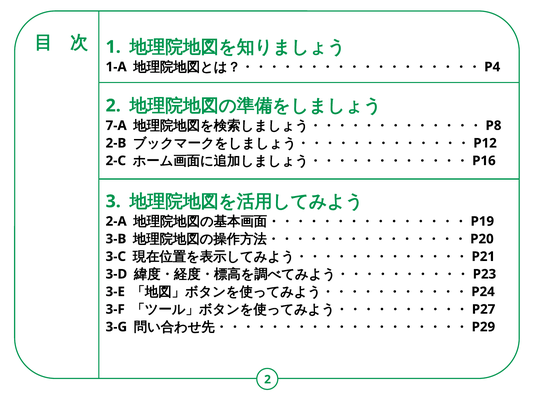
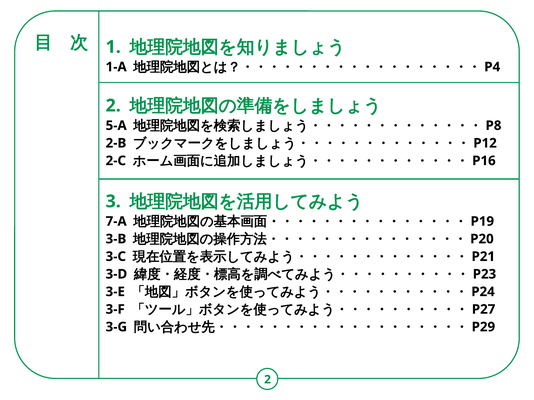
7-A: 7-A -> 5-A
2-A: 2-A -> 7-A
